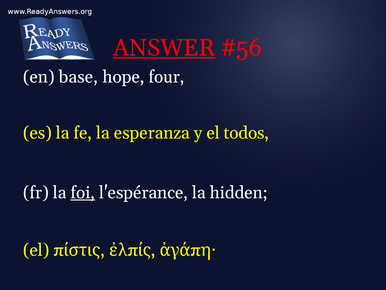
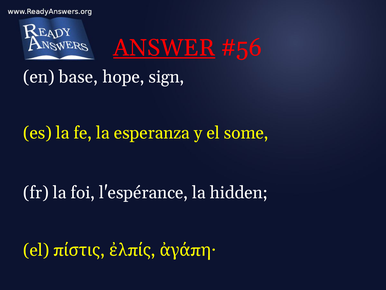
four: four -> sign
todos: todos -> some
foi underline: present -> none
